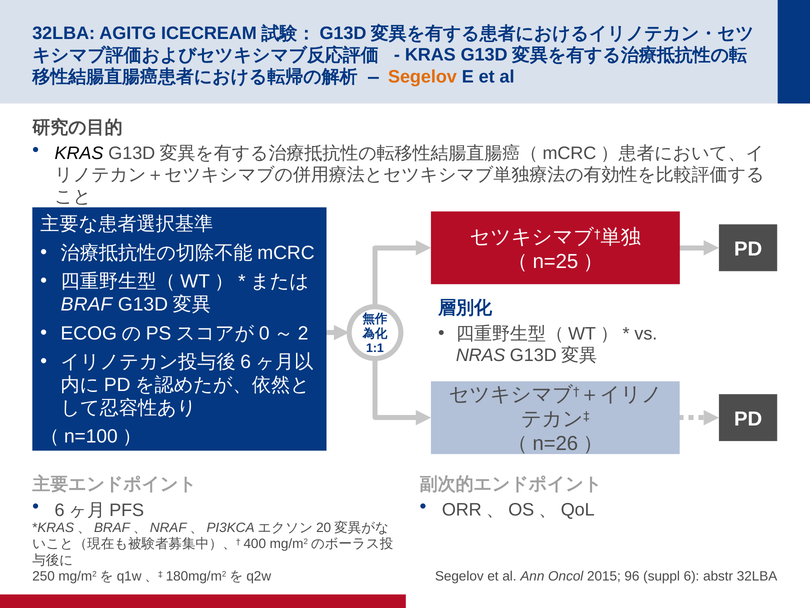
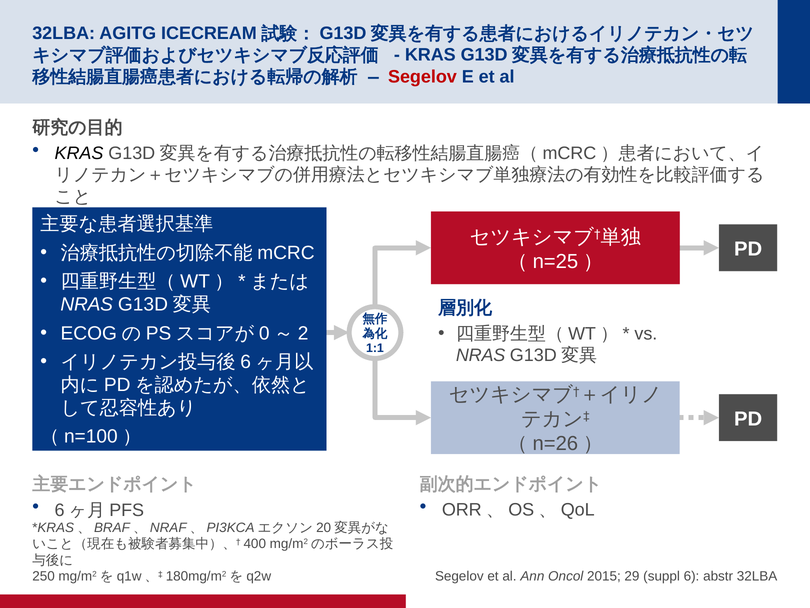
Segelov at (422, 77) colour: orange -> red
BRAF at (87, 304): BRAF -> NRAS
96: 96 -> 29
